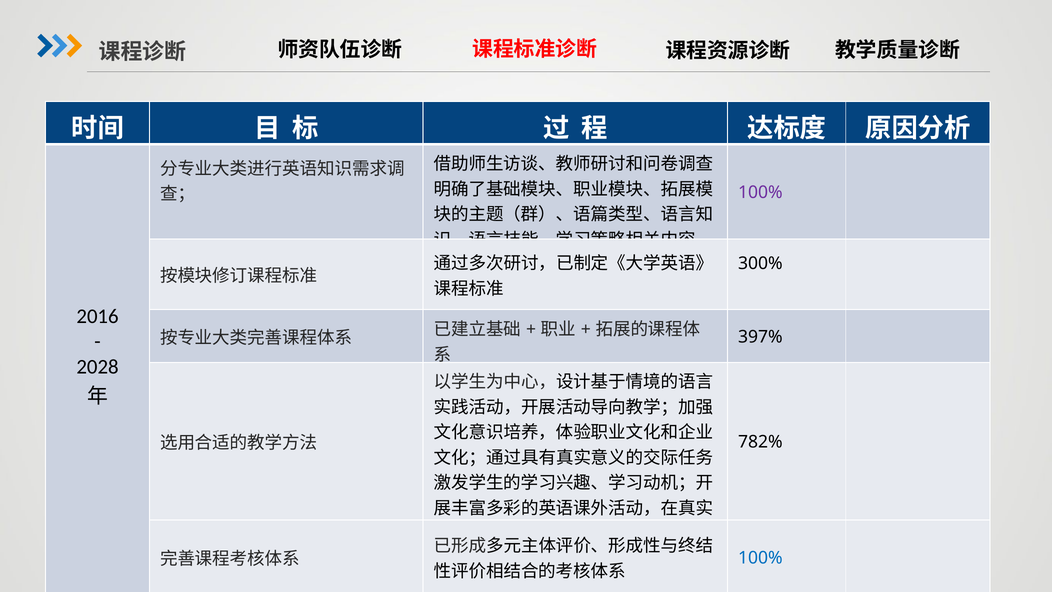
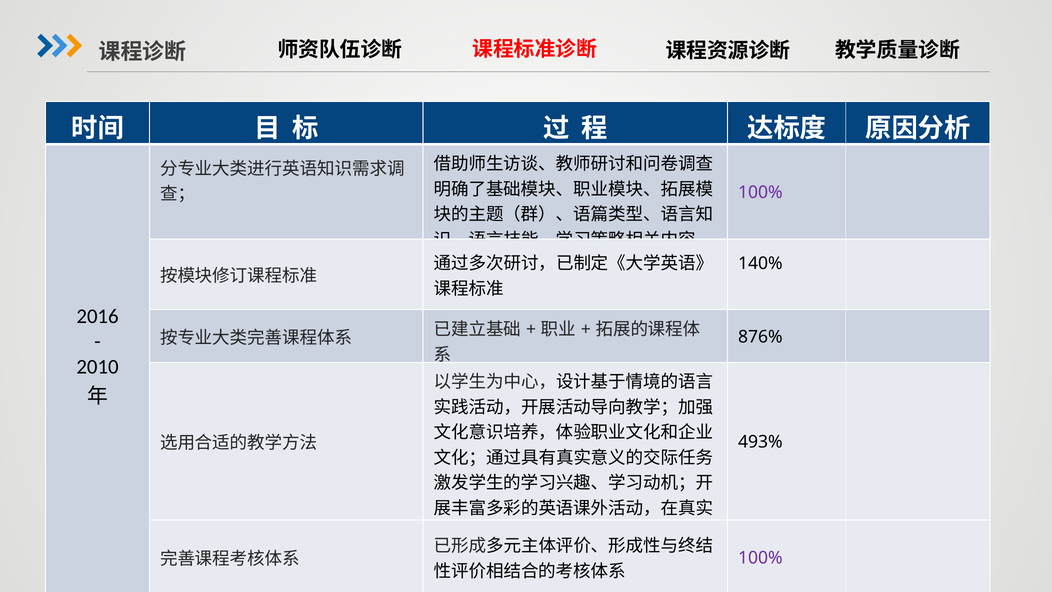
300%: 300% -> 140%
397%: 397% -> 876%
2028: 2028 -> 2010
782%: 782% -> 493%
100% at (760, 558) colour: blue -> purple
